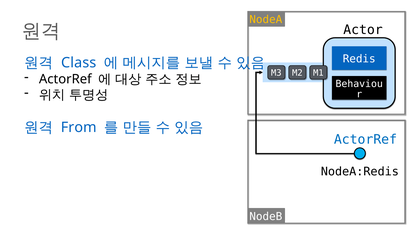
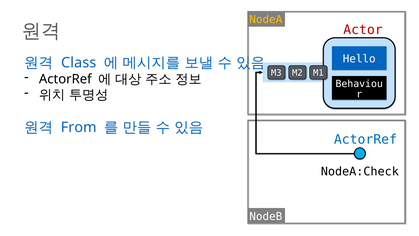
Actor colour: black -> red
Redis: Redis -> Hello
NodeA:Redis: NodeA:Redis -> NodeA:Check
